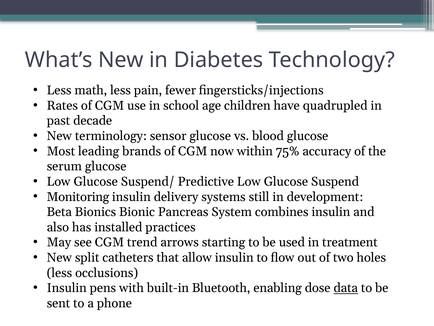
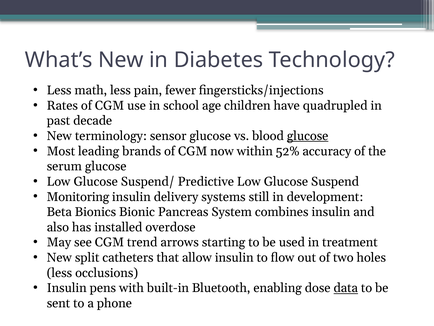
glucose at (308, 136) underline: none -> present
75%: 75% -> 52%
practices: practices -> overdose
